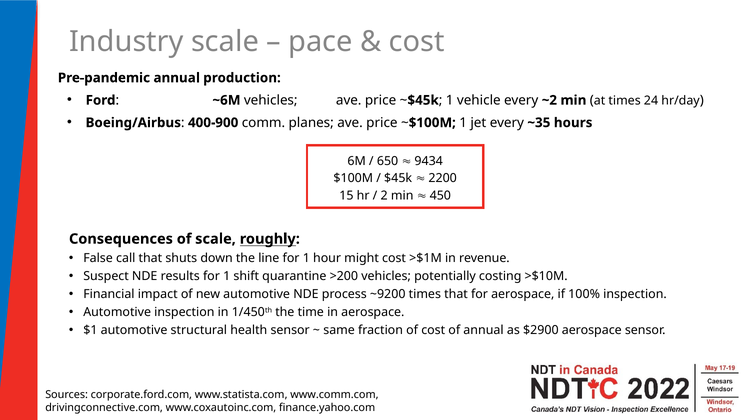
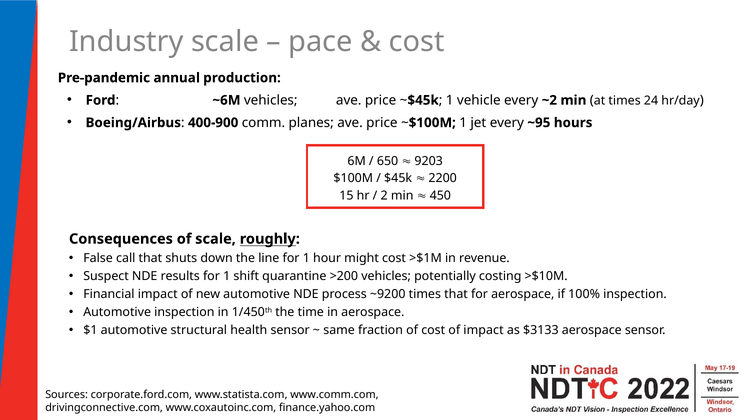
~35: ~35 -> ~95
9434: 9434 -> 9203
of annual: annual -> impact
$2900: $2900 -> $3133
